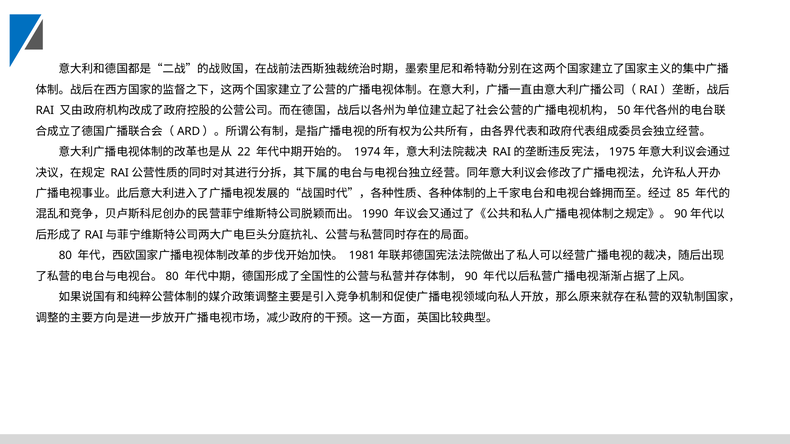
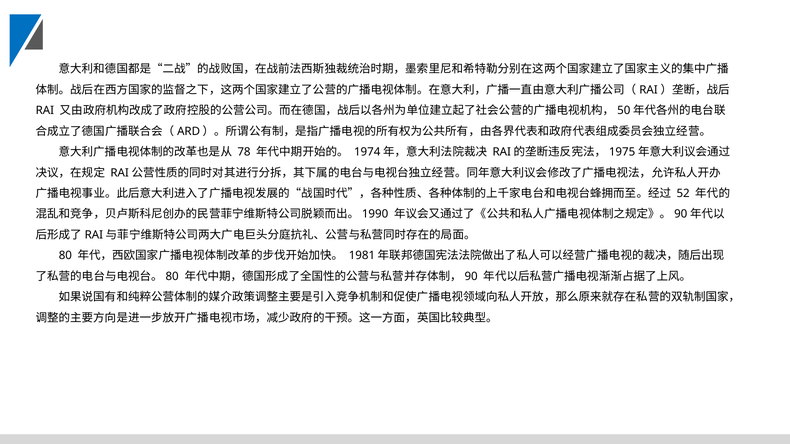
22: 22 -> 78
85: 85 -> 52
